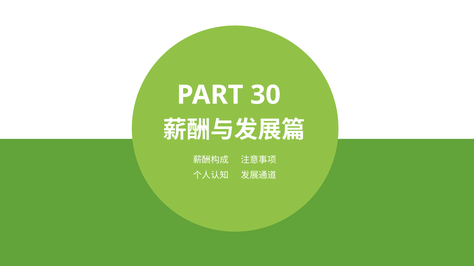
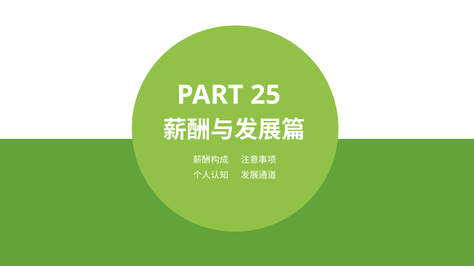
30: 30 -> 25
